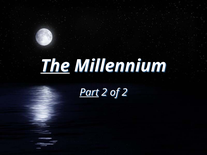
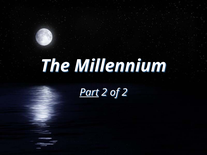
The underline: present -> none
